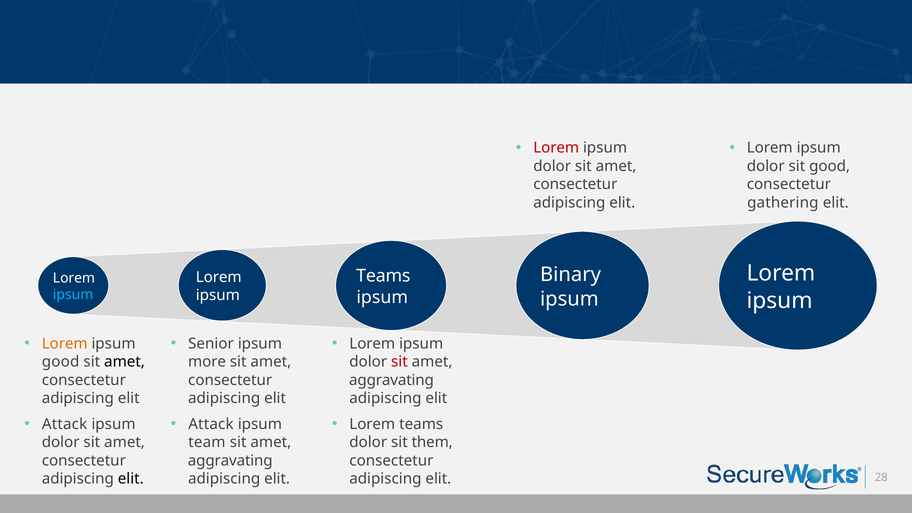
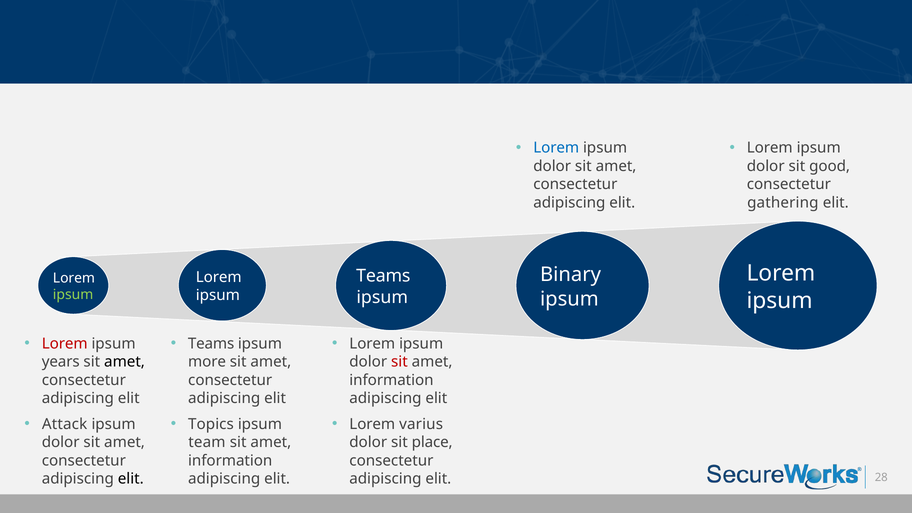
Lorem at (556, 148) colour: red -> blue
ipsum at (73, 295) colour: light blue -> light green
Lorem at (65, 344) colour: orange -> red
Senior at (211, 344): Senior -> Teams
good at (61, 362): good -> years
aggravating at (392, 380): aggravating -> information
Attack at (211, 424): Attack -> Topics
Lorem teams: teams -> varius
them: them -> place
aggravating at (230, 461): aggravating -> information
